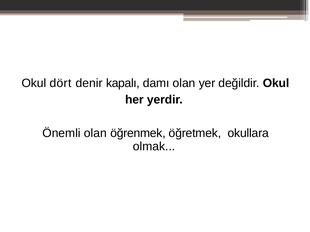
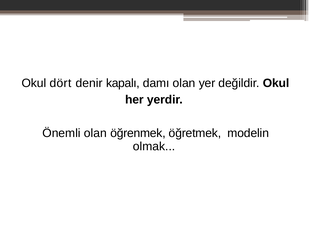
okullara: okullara -> modelin
